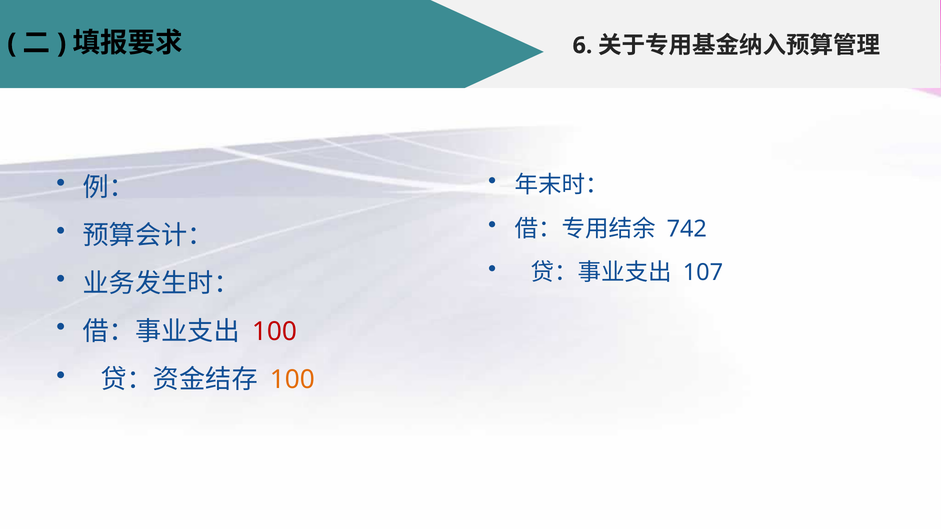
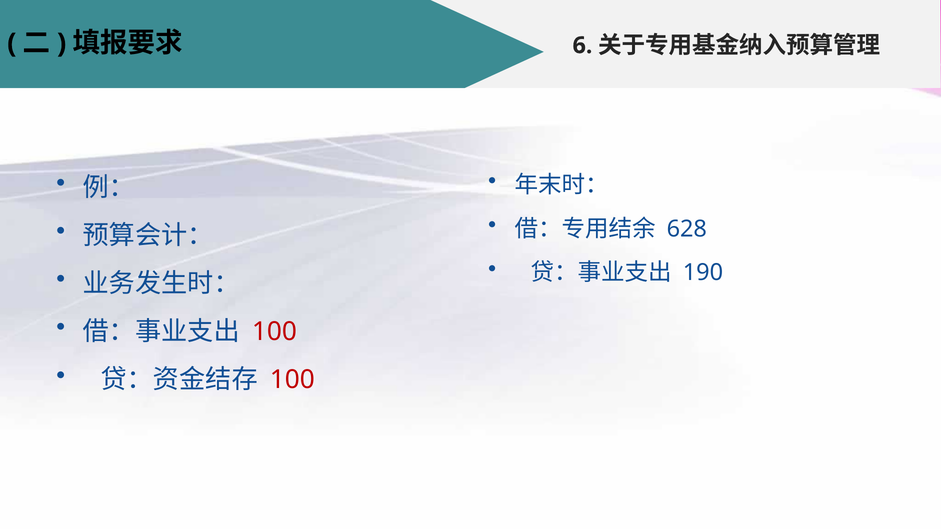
742: 742 -> 628
107: 107 -> 190
100 at (292, 380) colour: orange -> red
